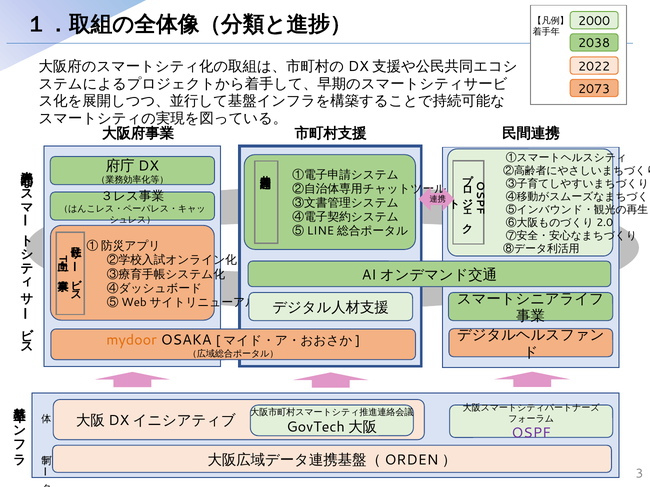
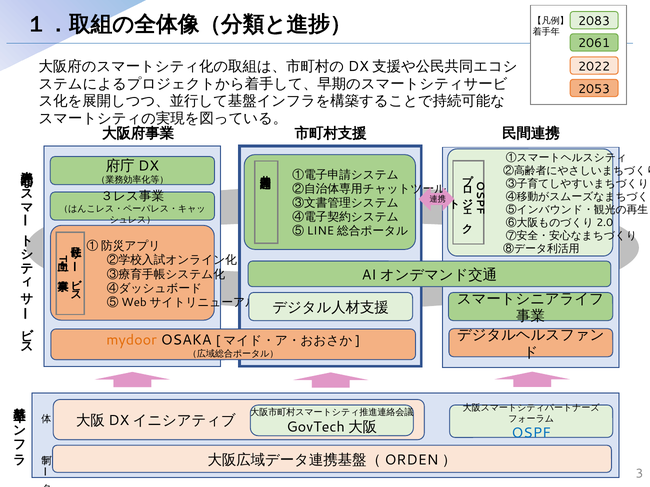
2000: 2000 -> 2083
2038: 2038 -> 2061
2073: 2073 -> 2053
OSPF colour: purple -> blue
